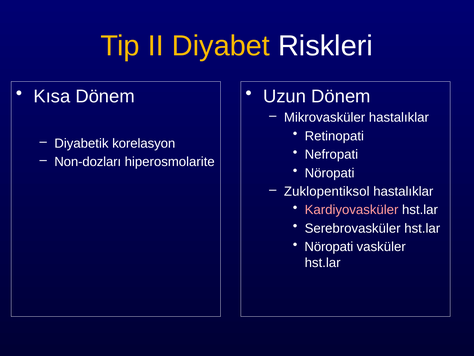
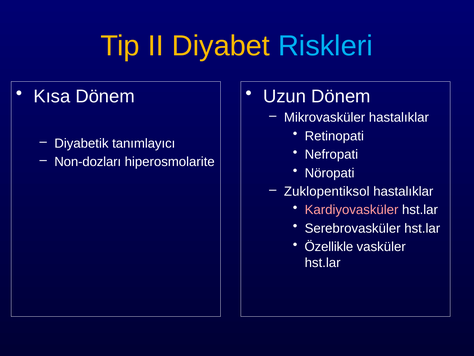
Riskleri colour: white -> light blue
korelasyon: korelasyon -> tanımlayıcı
Nöropati at (329, 246): Nöropati -> Özellikle
